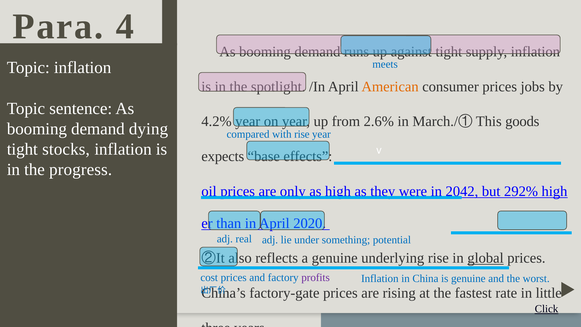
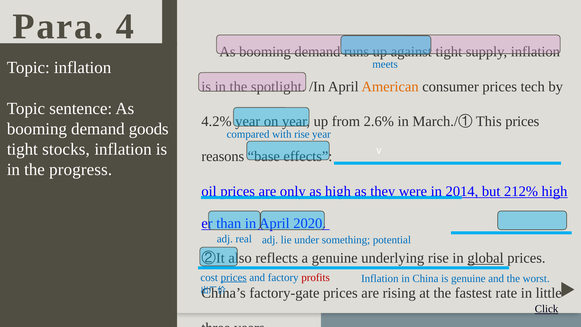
jobs: jobs -> tech
This goods: goods -> prices
dying: dying -> goods
expects: expects -> reasons
2042: 2042 -> 2014
292%: 292% -> 212%
prices at (234, 277) underline: none -> present
profits colour: purple -> red
